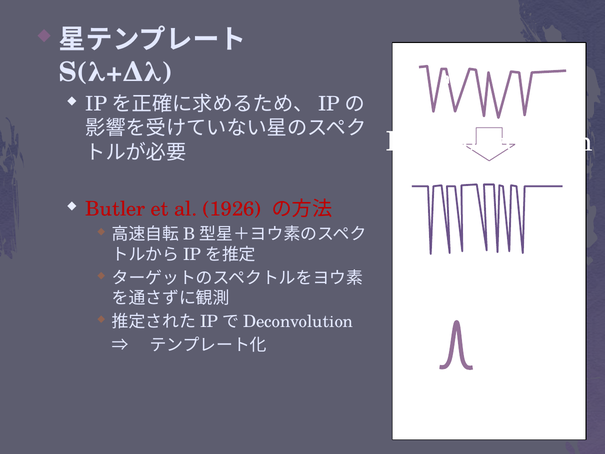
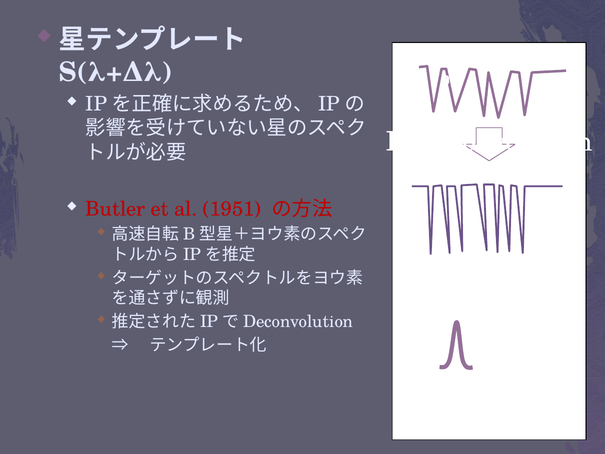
1926: 1926 -> 1951
